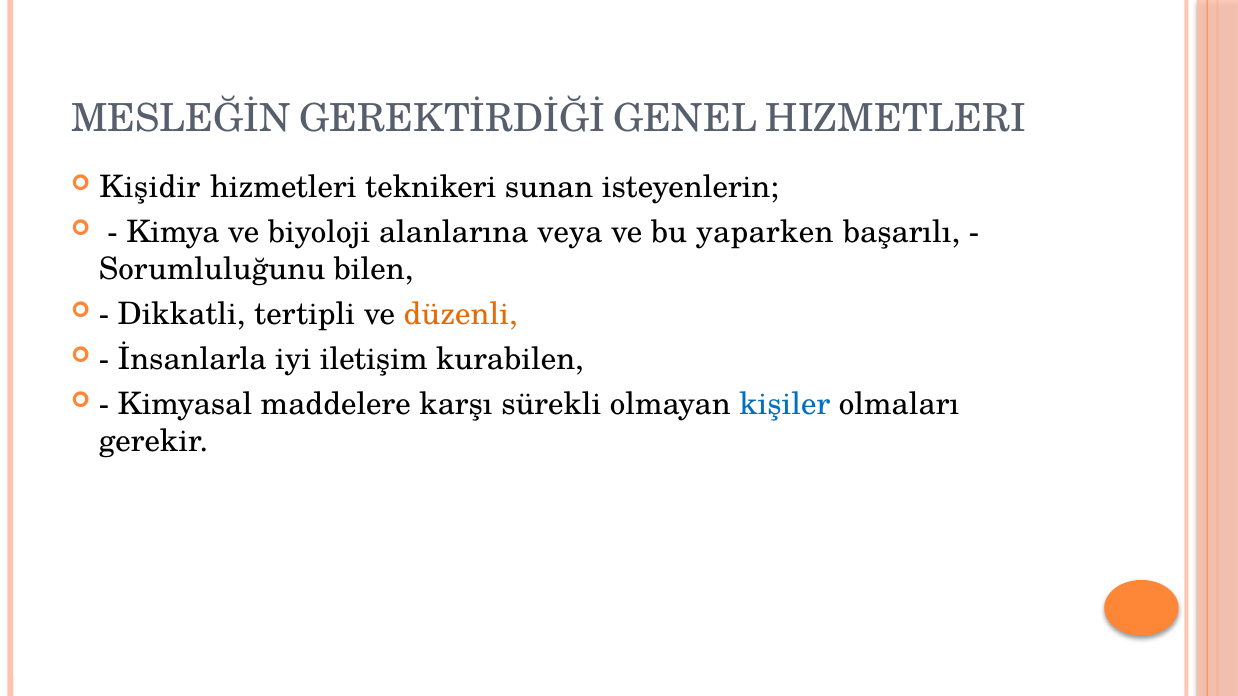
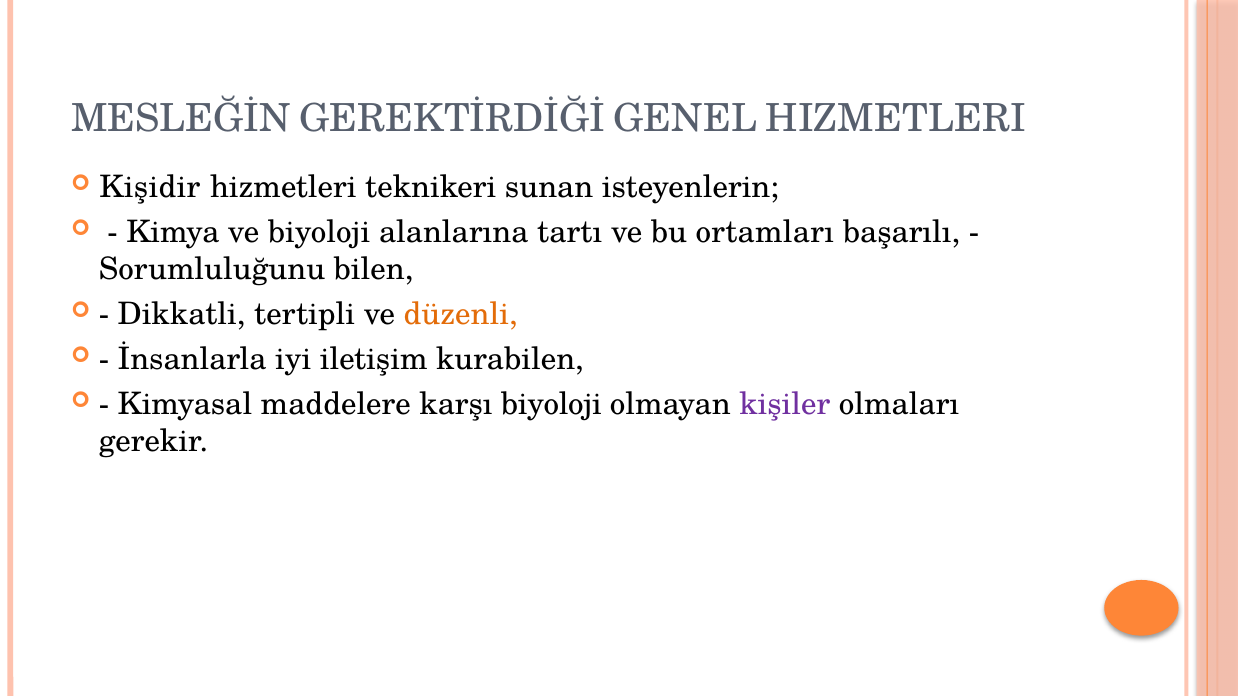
veya: veya -> tartı
yaparken: yaparken -> ortamları
karşı sürekli: sürekli -> biyoloji
kişiler colour: blue -> purple
